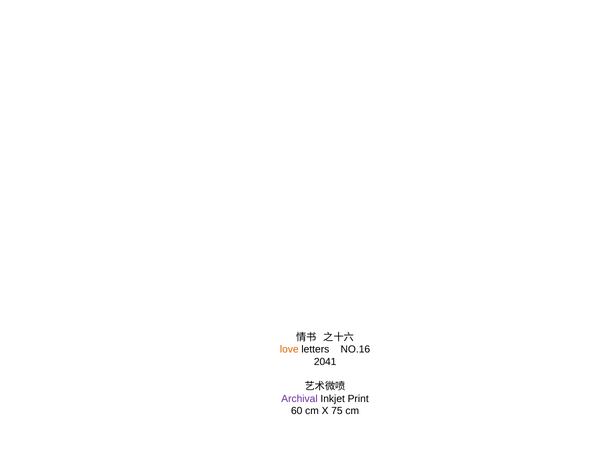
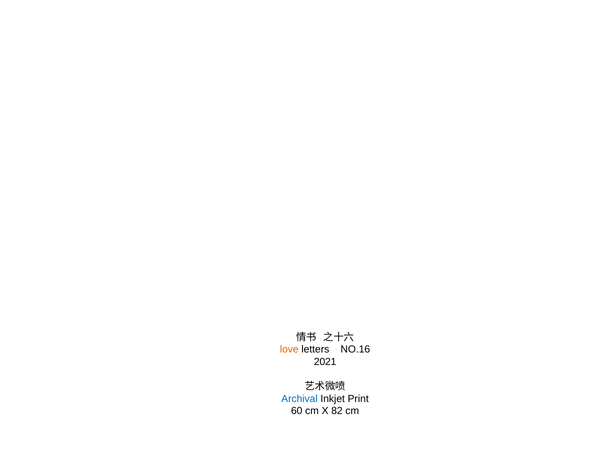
2041: 2041 -> 2021
Archival colour: purple -> blue
75: 75 -> 82
